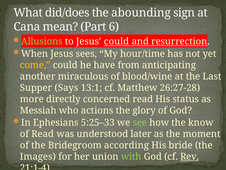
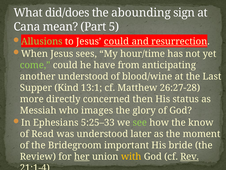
6: 6 -> 5
come colour: yellow -> light green
another miraculous: miraculous -> understood
Says: Says -> Kind
concerned read: read -> then
actions: actions -> images
according: according -> important
Images: Images -> Review
her underline: none -> present
with colour: light green -> yellow
